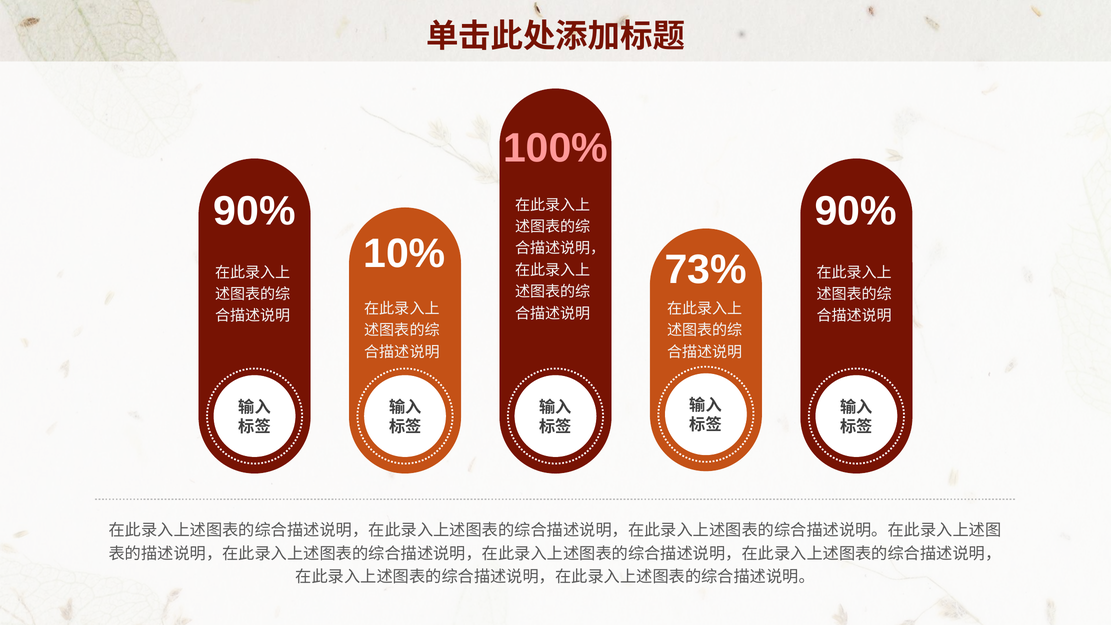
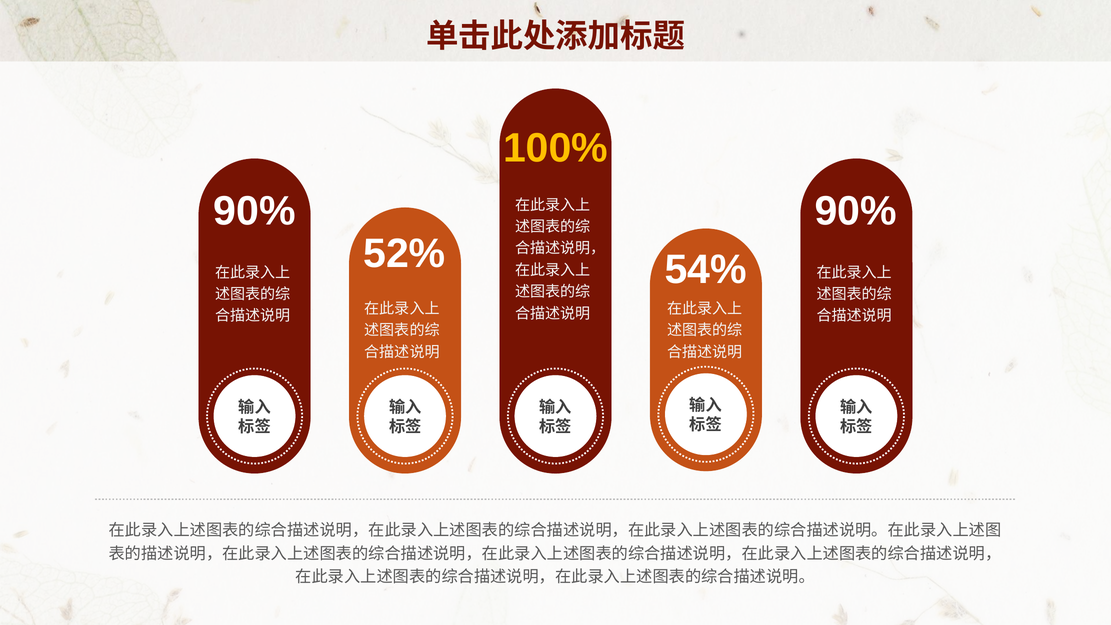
100% colour: pink -> yellow
10%: 10% -> 52%
73%: 73% -> 54%
